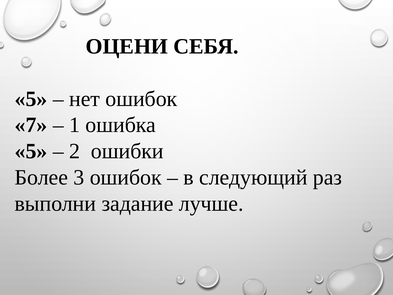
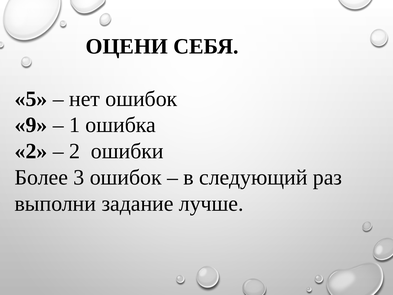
7: 7 -> 9
5 at (31, 151): 5 -> 2
